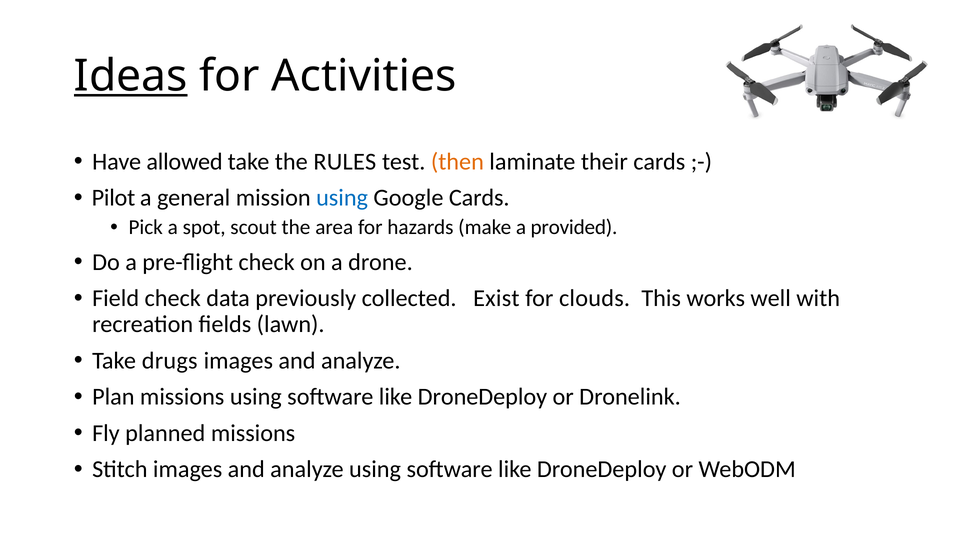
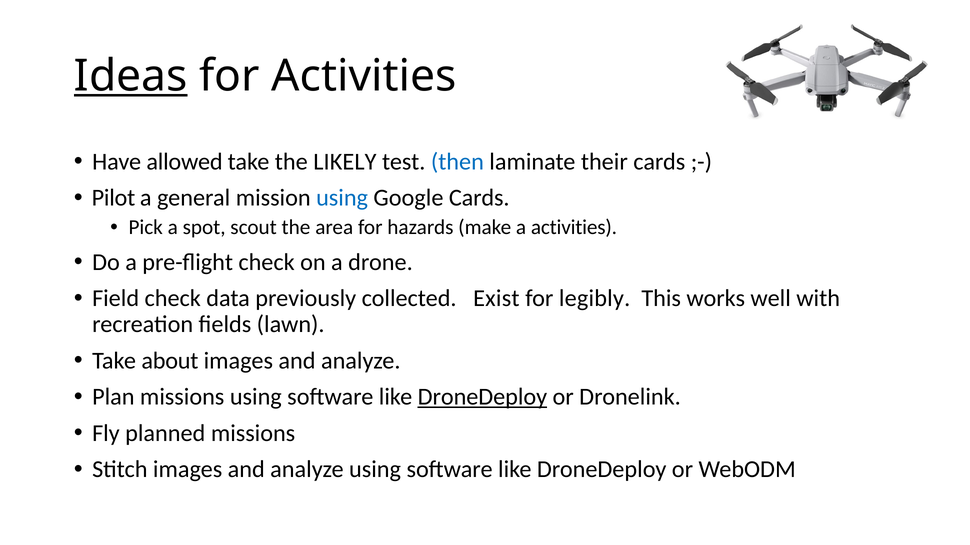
RULES: RULES -> LIKELY
then colour: orange -> blue
a provided: provided -> activities
clouds: clouds -> legibly
drugs: drugs -> about
DroneDeploy at (482, 397) underline: none -> present
